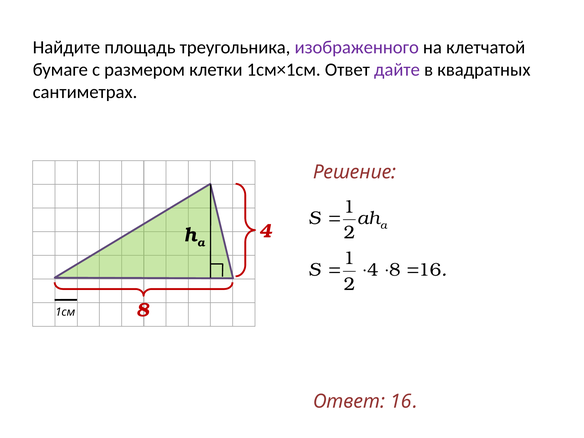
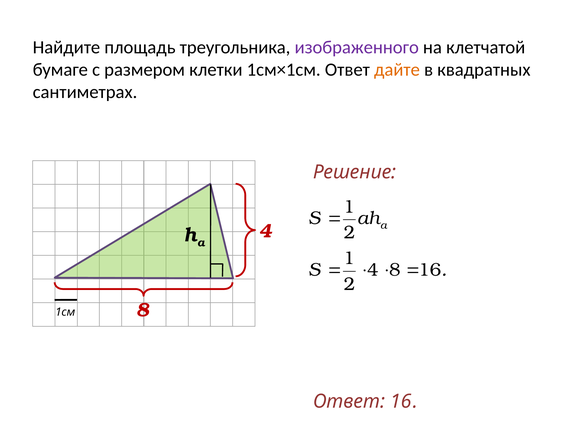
дайте colour: purple -> orange
